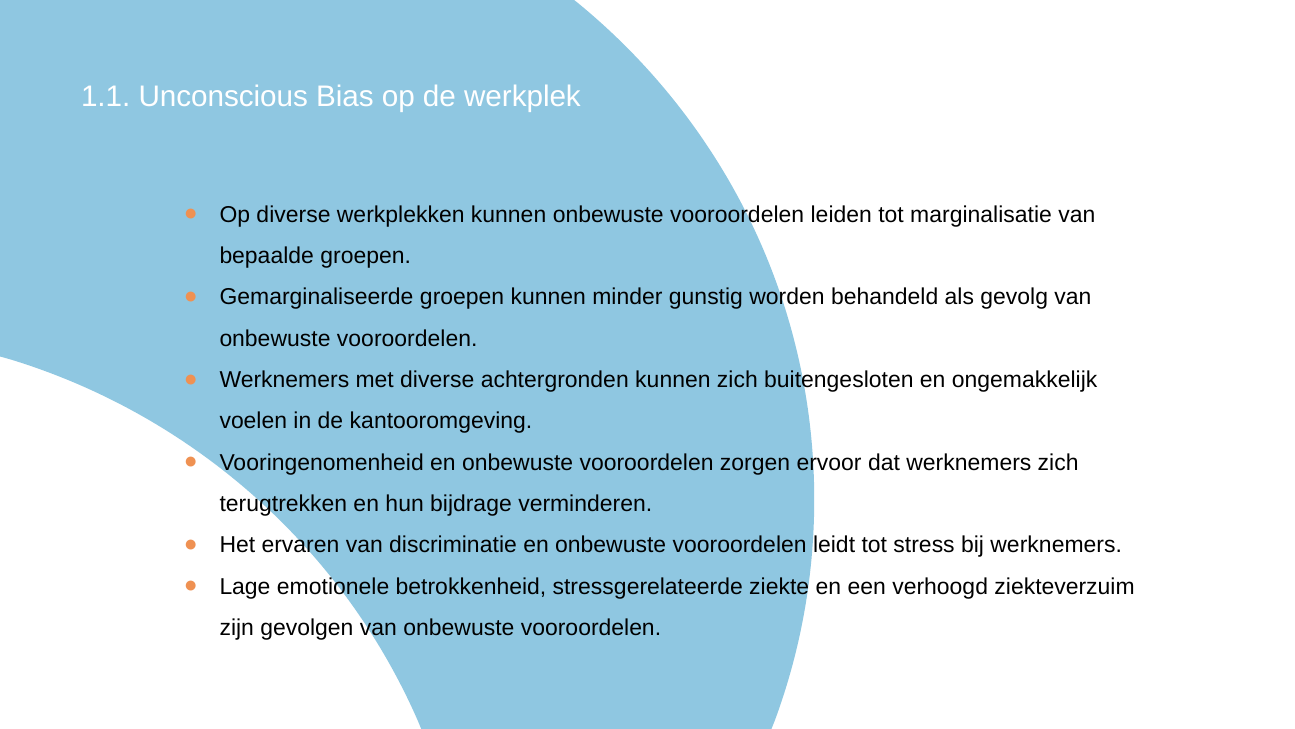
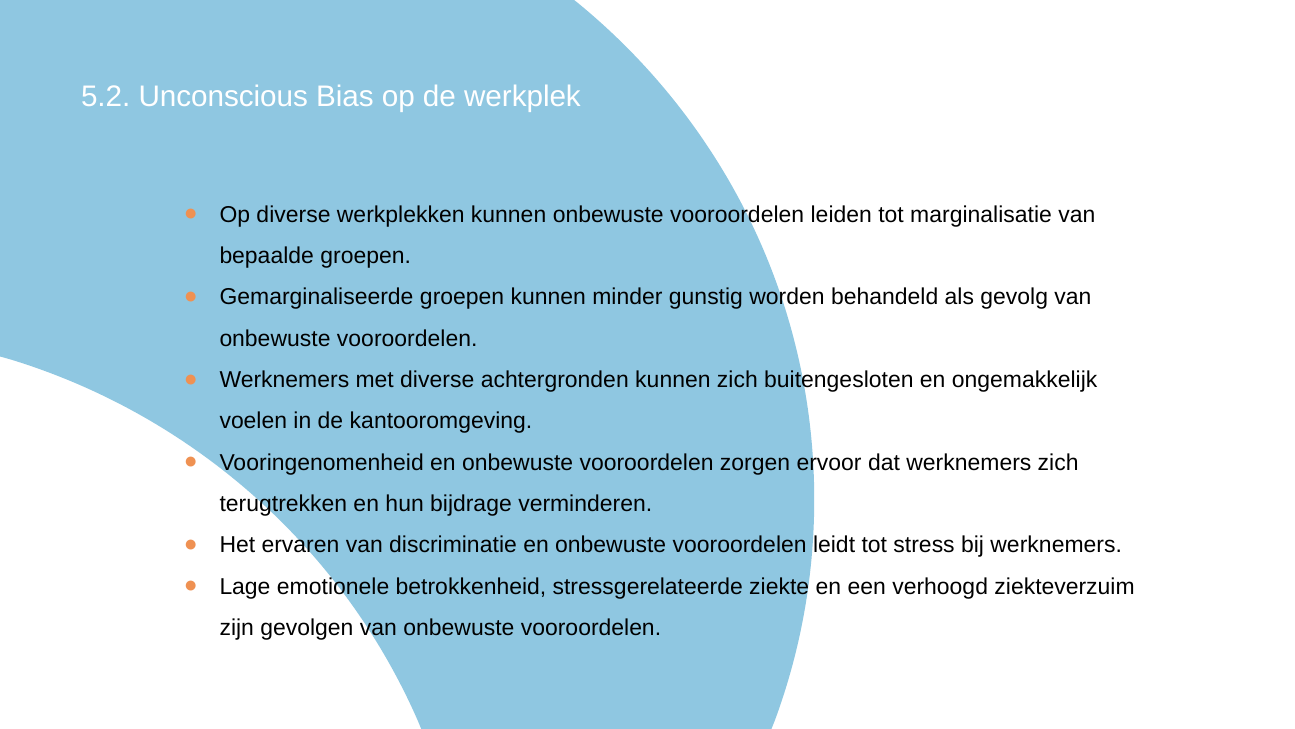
1.1: 1.1 -> 5.2
